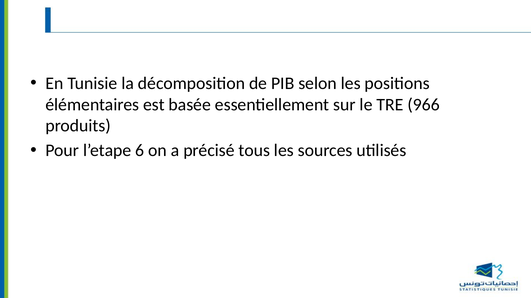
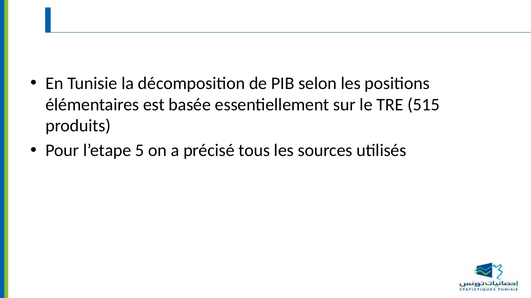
966: 966 -> 515
6: 6 -> 5
